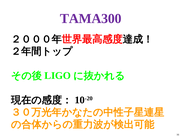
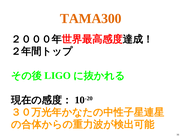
TAMA300 colour: purple -> orange
